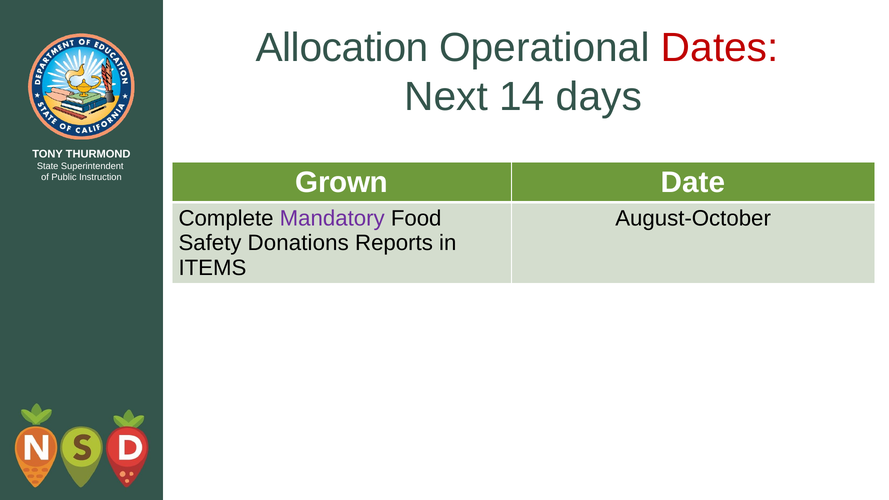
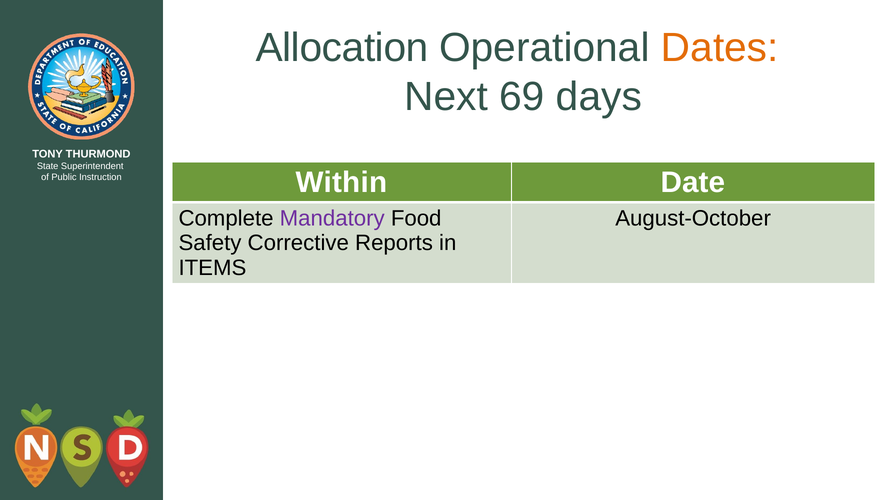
Dates colour: red -> orange
14: 14 -> 69
Grown: Grown -> Within
Donations: Donations -> Corrective
